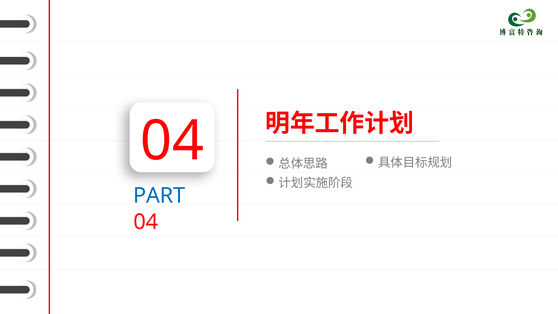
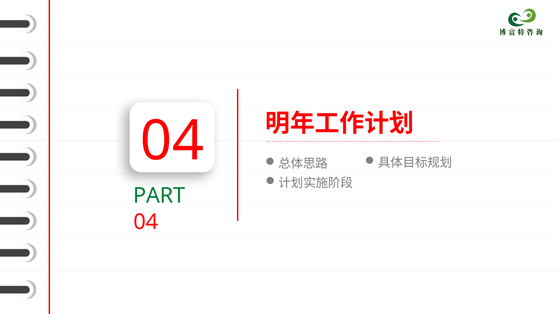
PART colour: blue -> green
